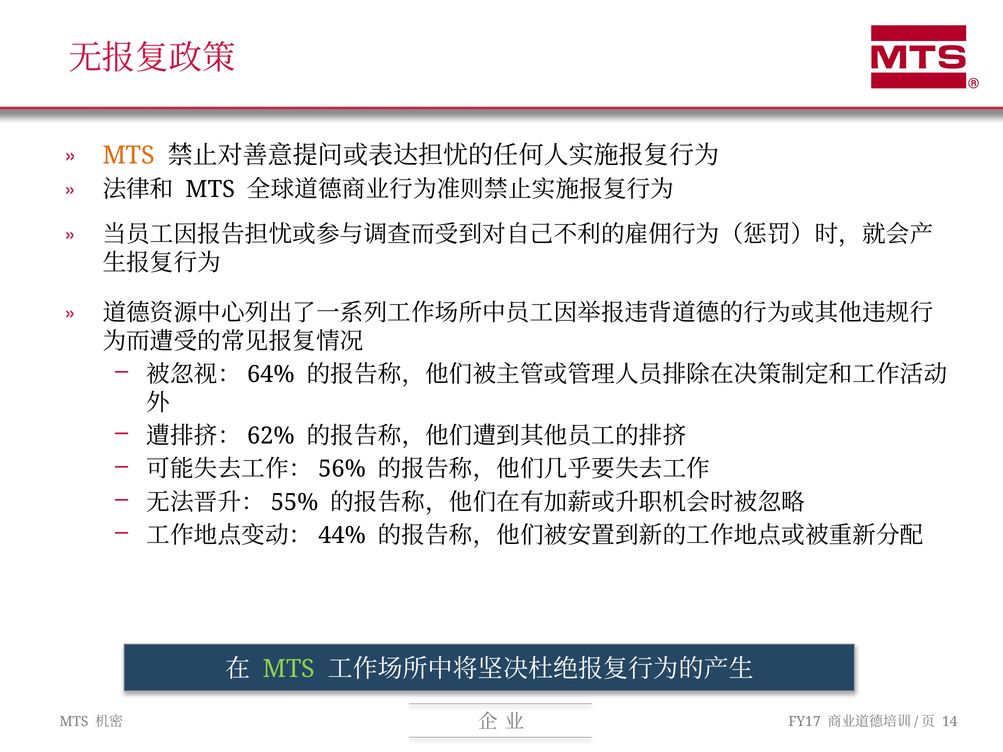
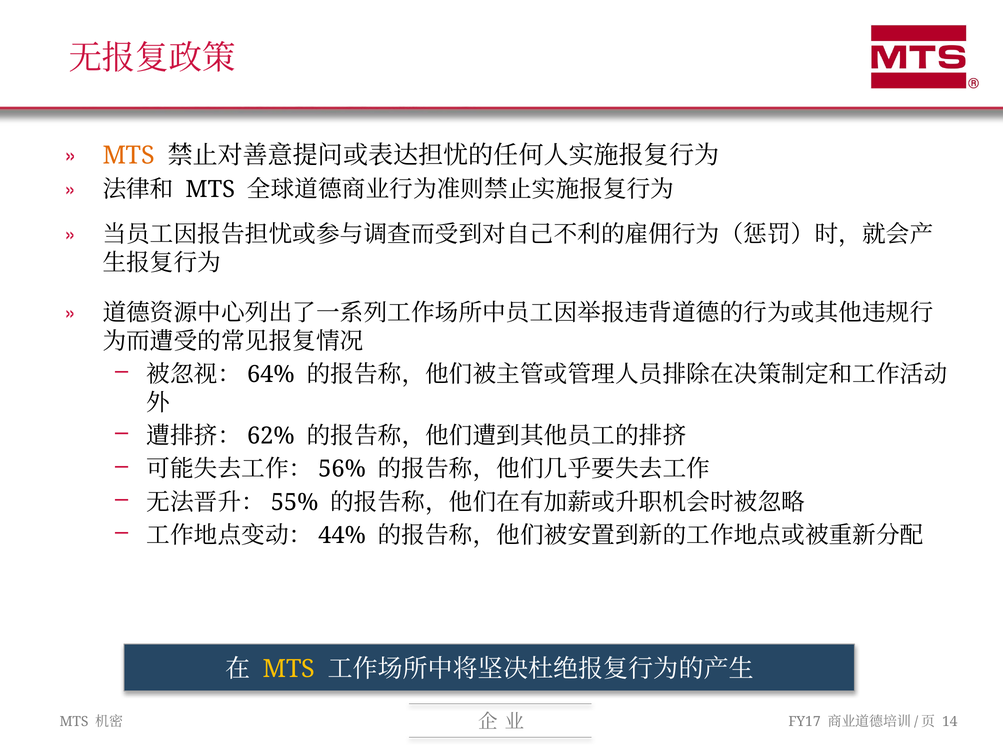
MTS at (289, 669) colour: light green -> yellow
